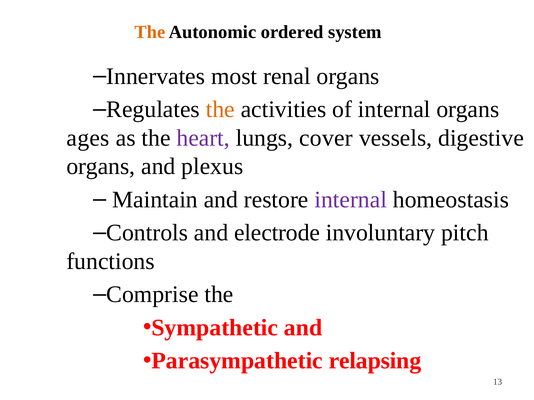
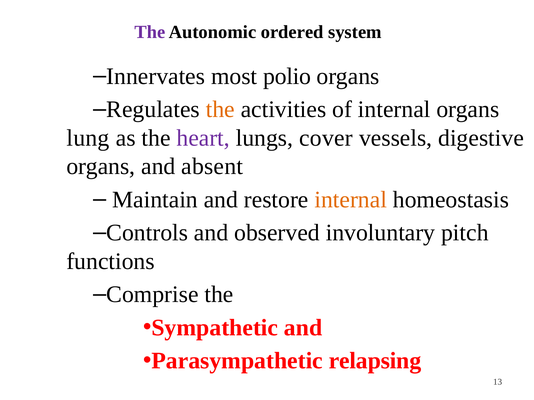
The at (150, 32) colour: orange -> purple
renal: renal -> polio
ages: ages -> lung
plexus: plexus -> absent
internal at (351, 200) colour: purple -> orange
electrode: electrode -> observed
